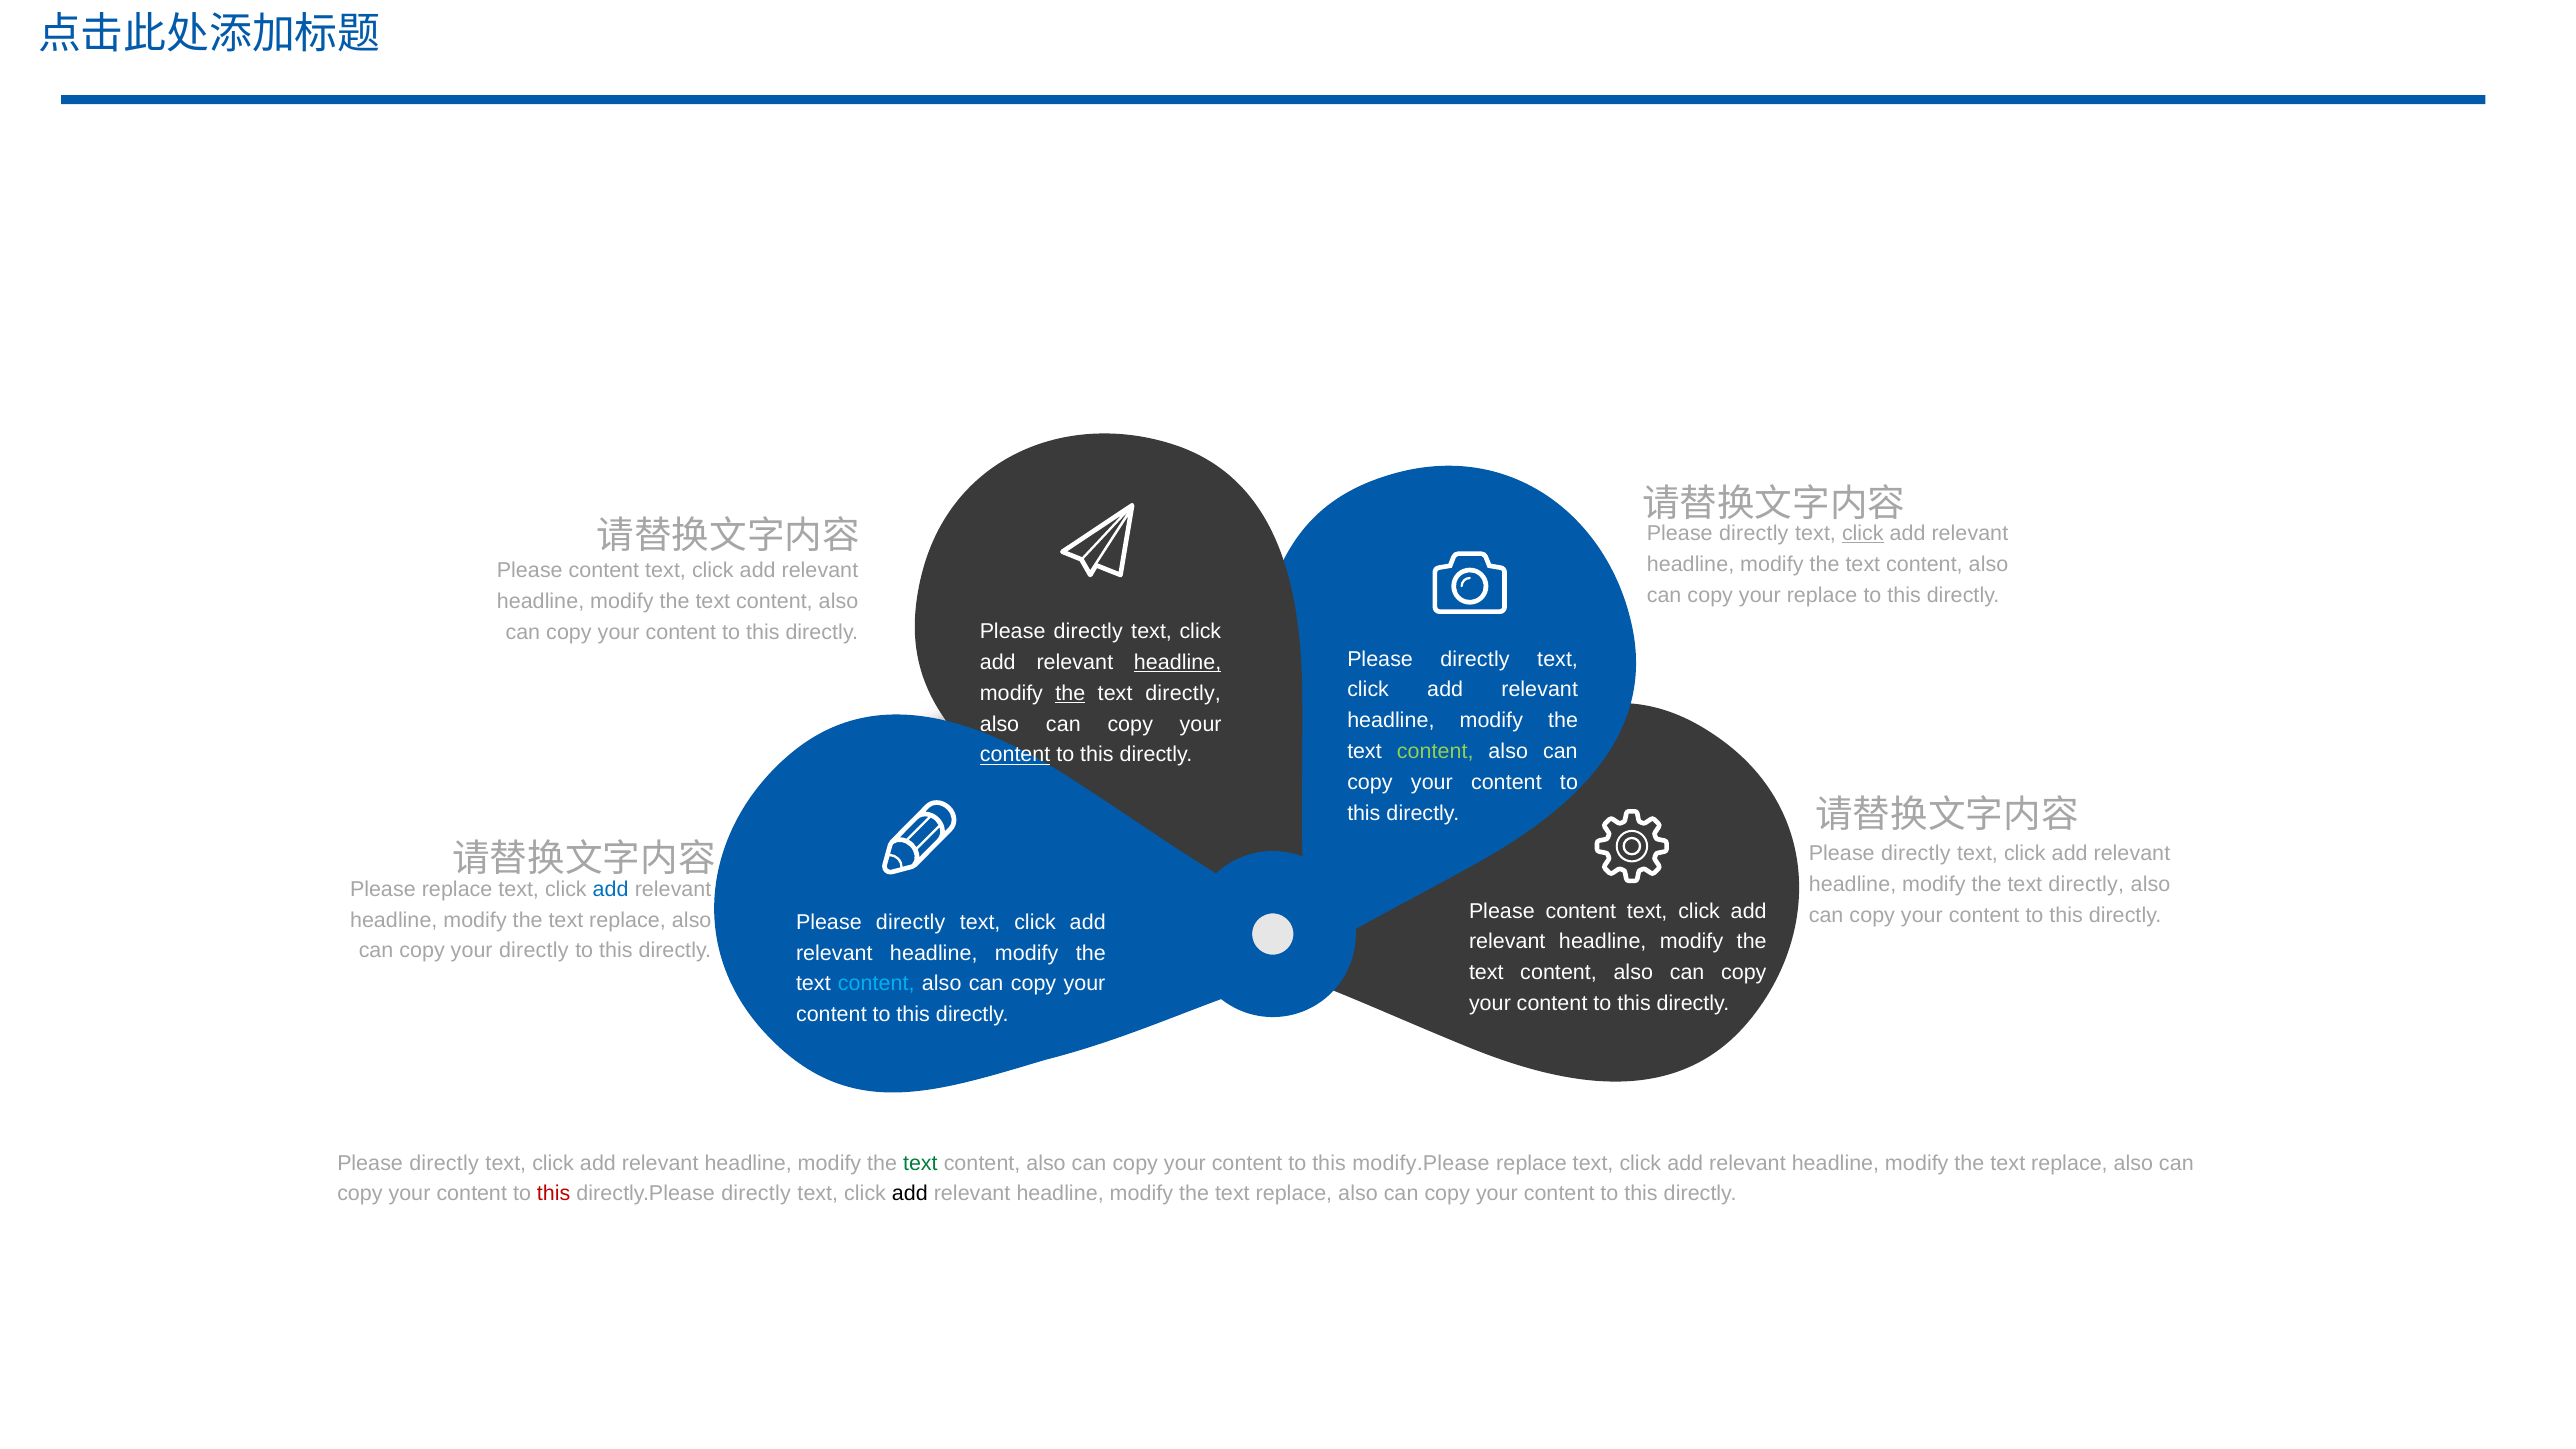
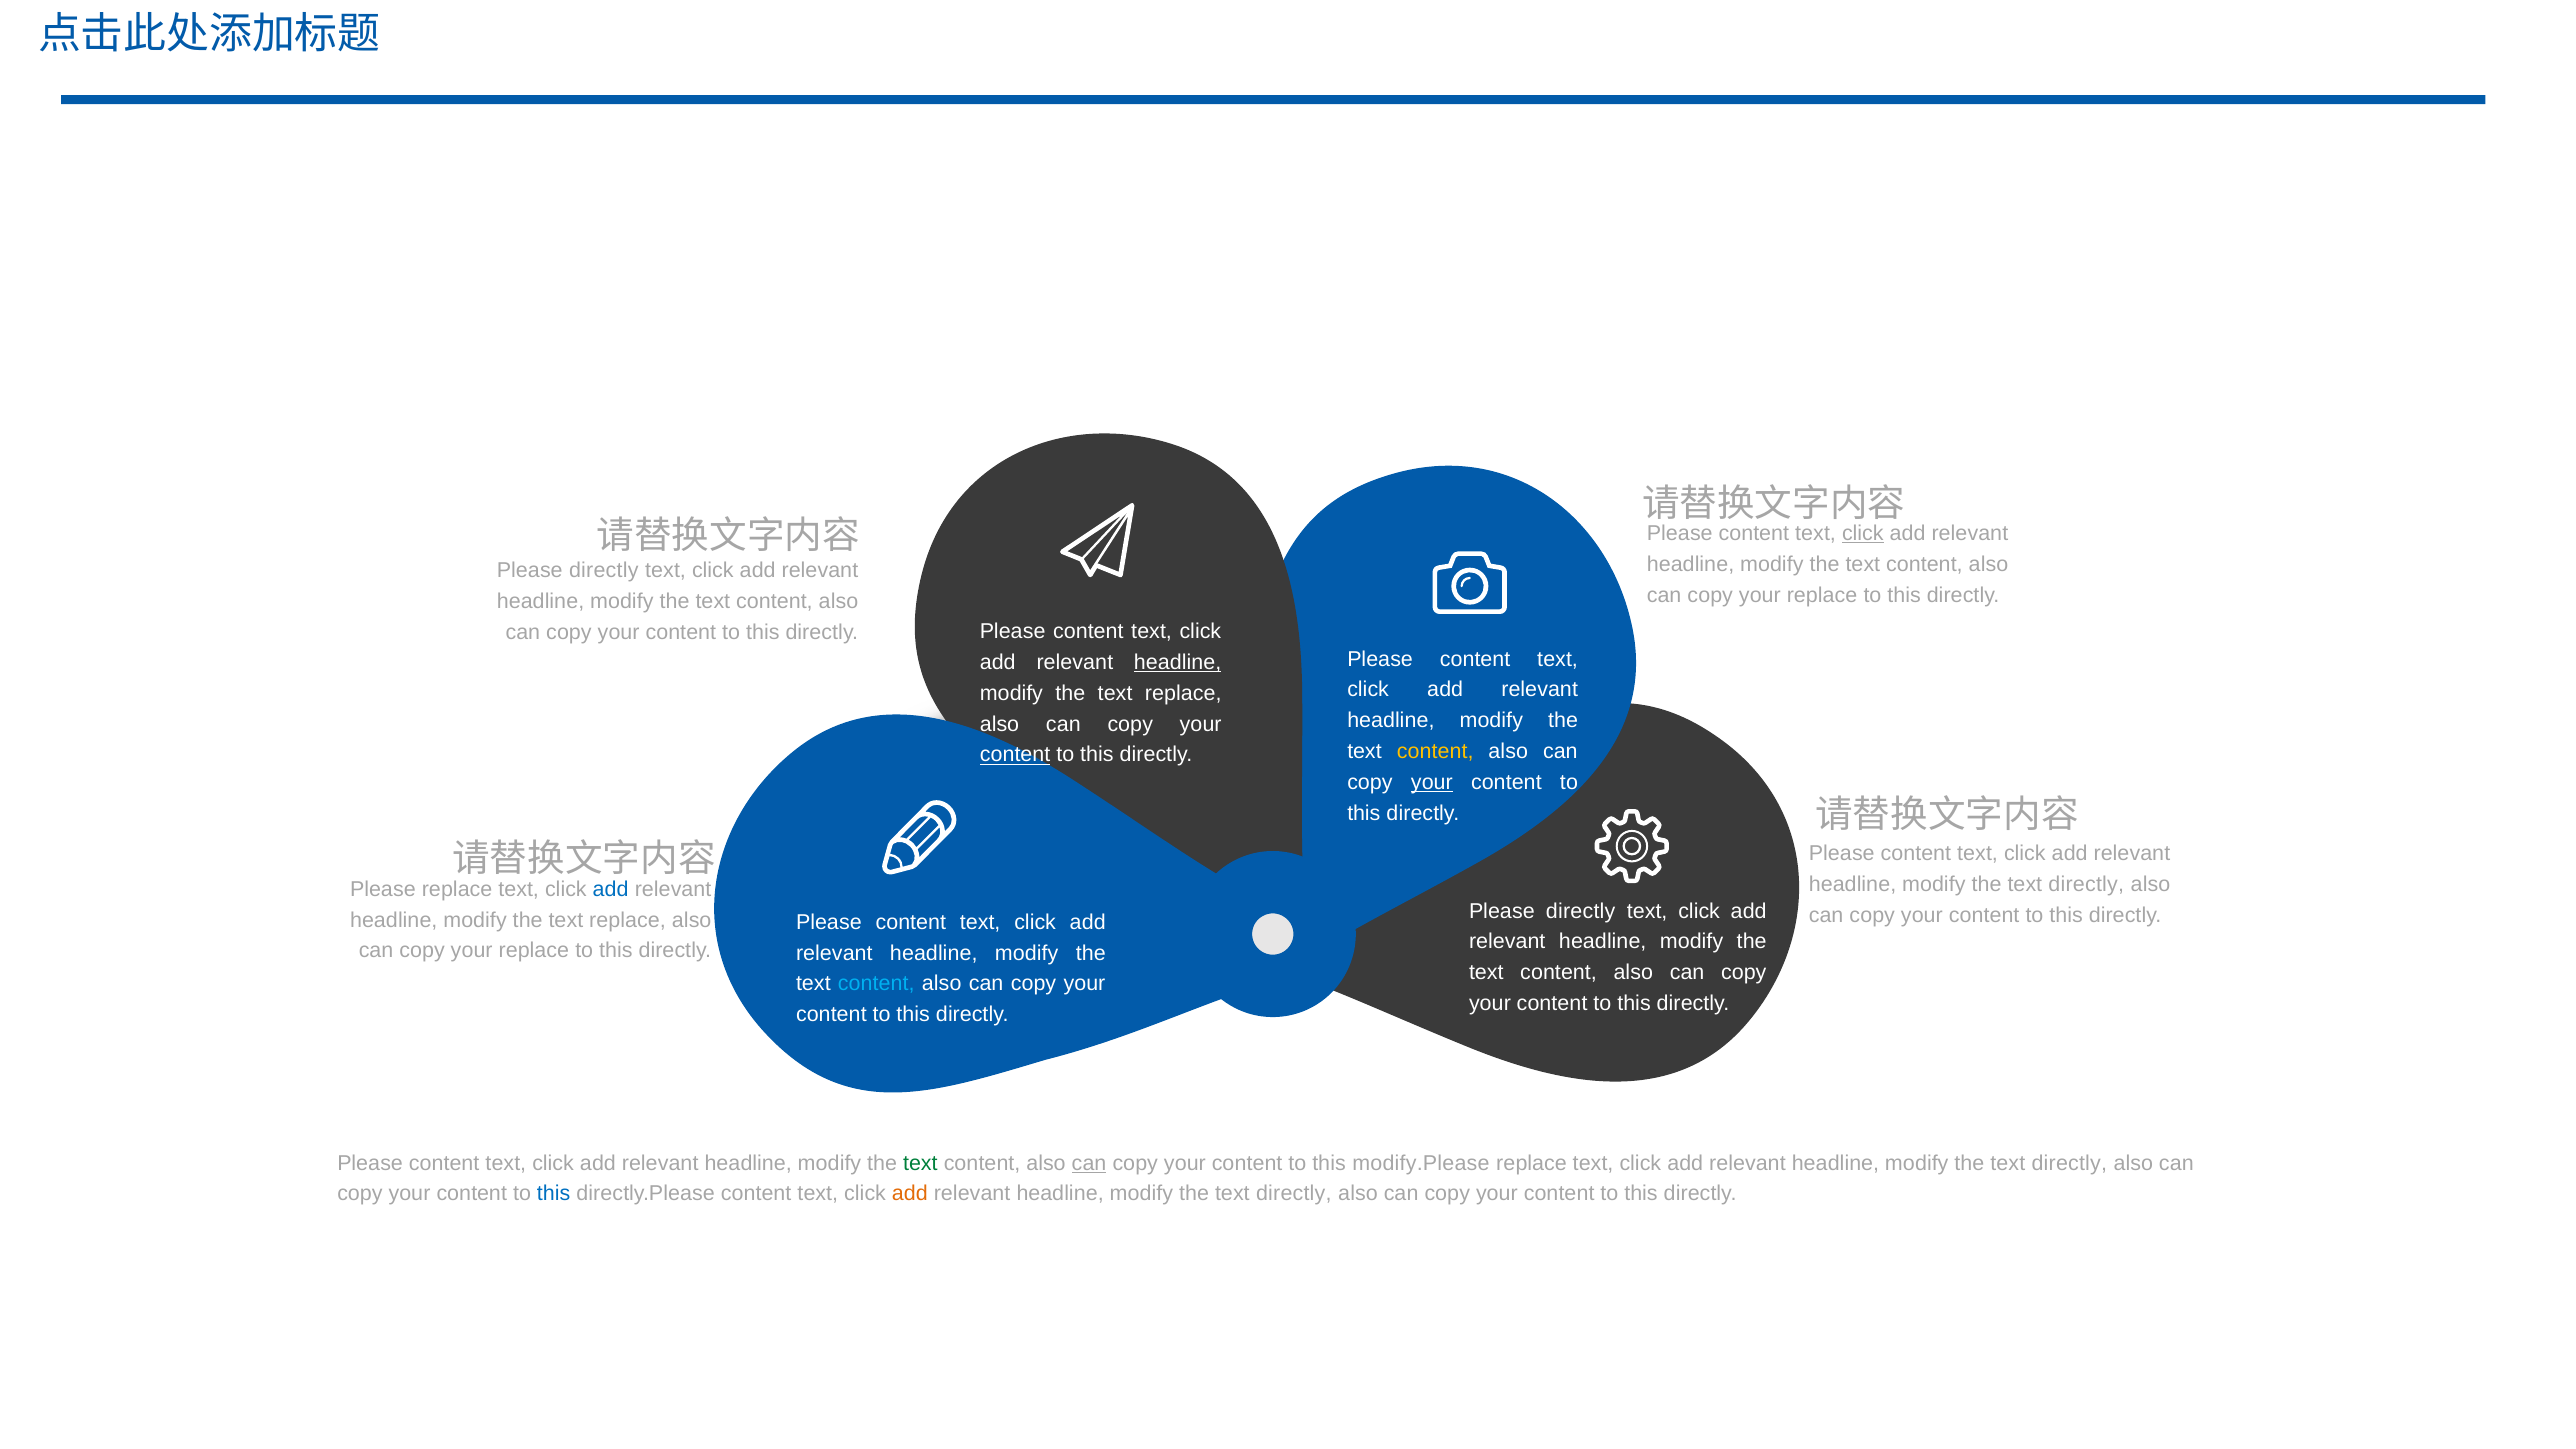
directly at (1754, 533): directly -> content
content at (604, 571): content -> directly
directly at (1088, 632): directly -> content
directly at (1475, 659): directly -> content
the at (1070, 693) underline: present -> none
directly at (1183, 693): directly -> replace
content at (1435, 751) colour: light green -> yellow
your at (1432, 782) underline: none -> present
directly at (1916, 853): directly -> content
content at (1581, 911): content -> directly
directly at (911, 922): directly -> content
directly at (534, 951): directly -> replace
directly at (444, 1163): directly -> content
can at (1089, 1163) underline: none -> present
replace at (2069, 1163): replace -> directly
this at (554, 1194) colour: red -> blue
directly.Please directly: directly -> content
add at (910, 1194) colour: black -> orange
replace at (1294, 1194): replace -> directly
